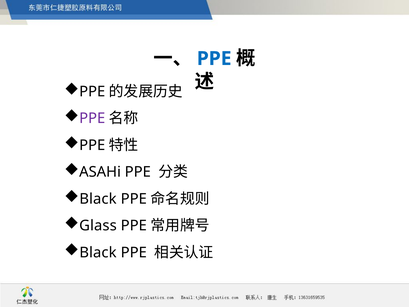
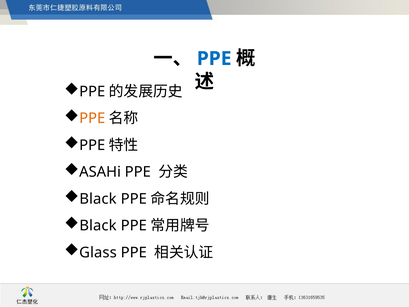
PPE at (92, 118) colour: purple -> orange
Glass at (98, 226): Glass -> Black
Black at (98, 252): Black -> Glass
